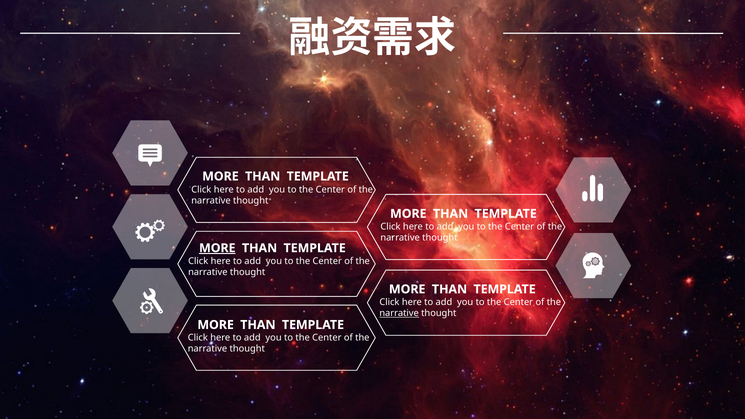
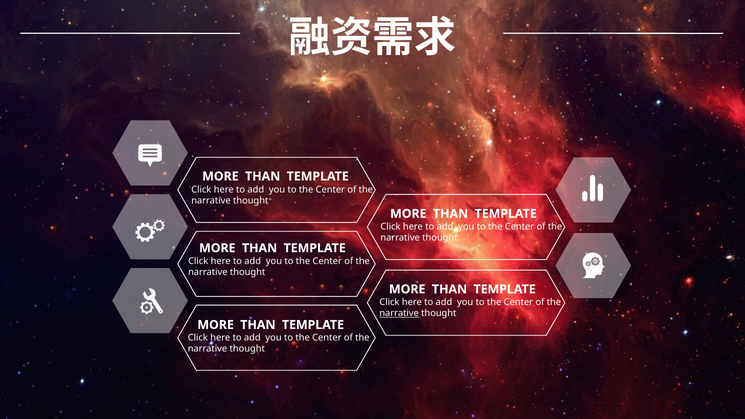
MORE at (217, 248) underline: present -> none
